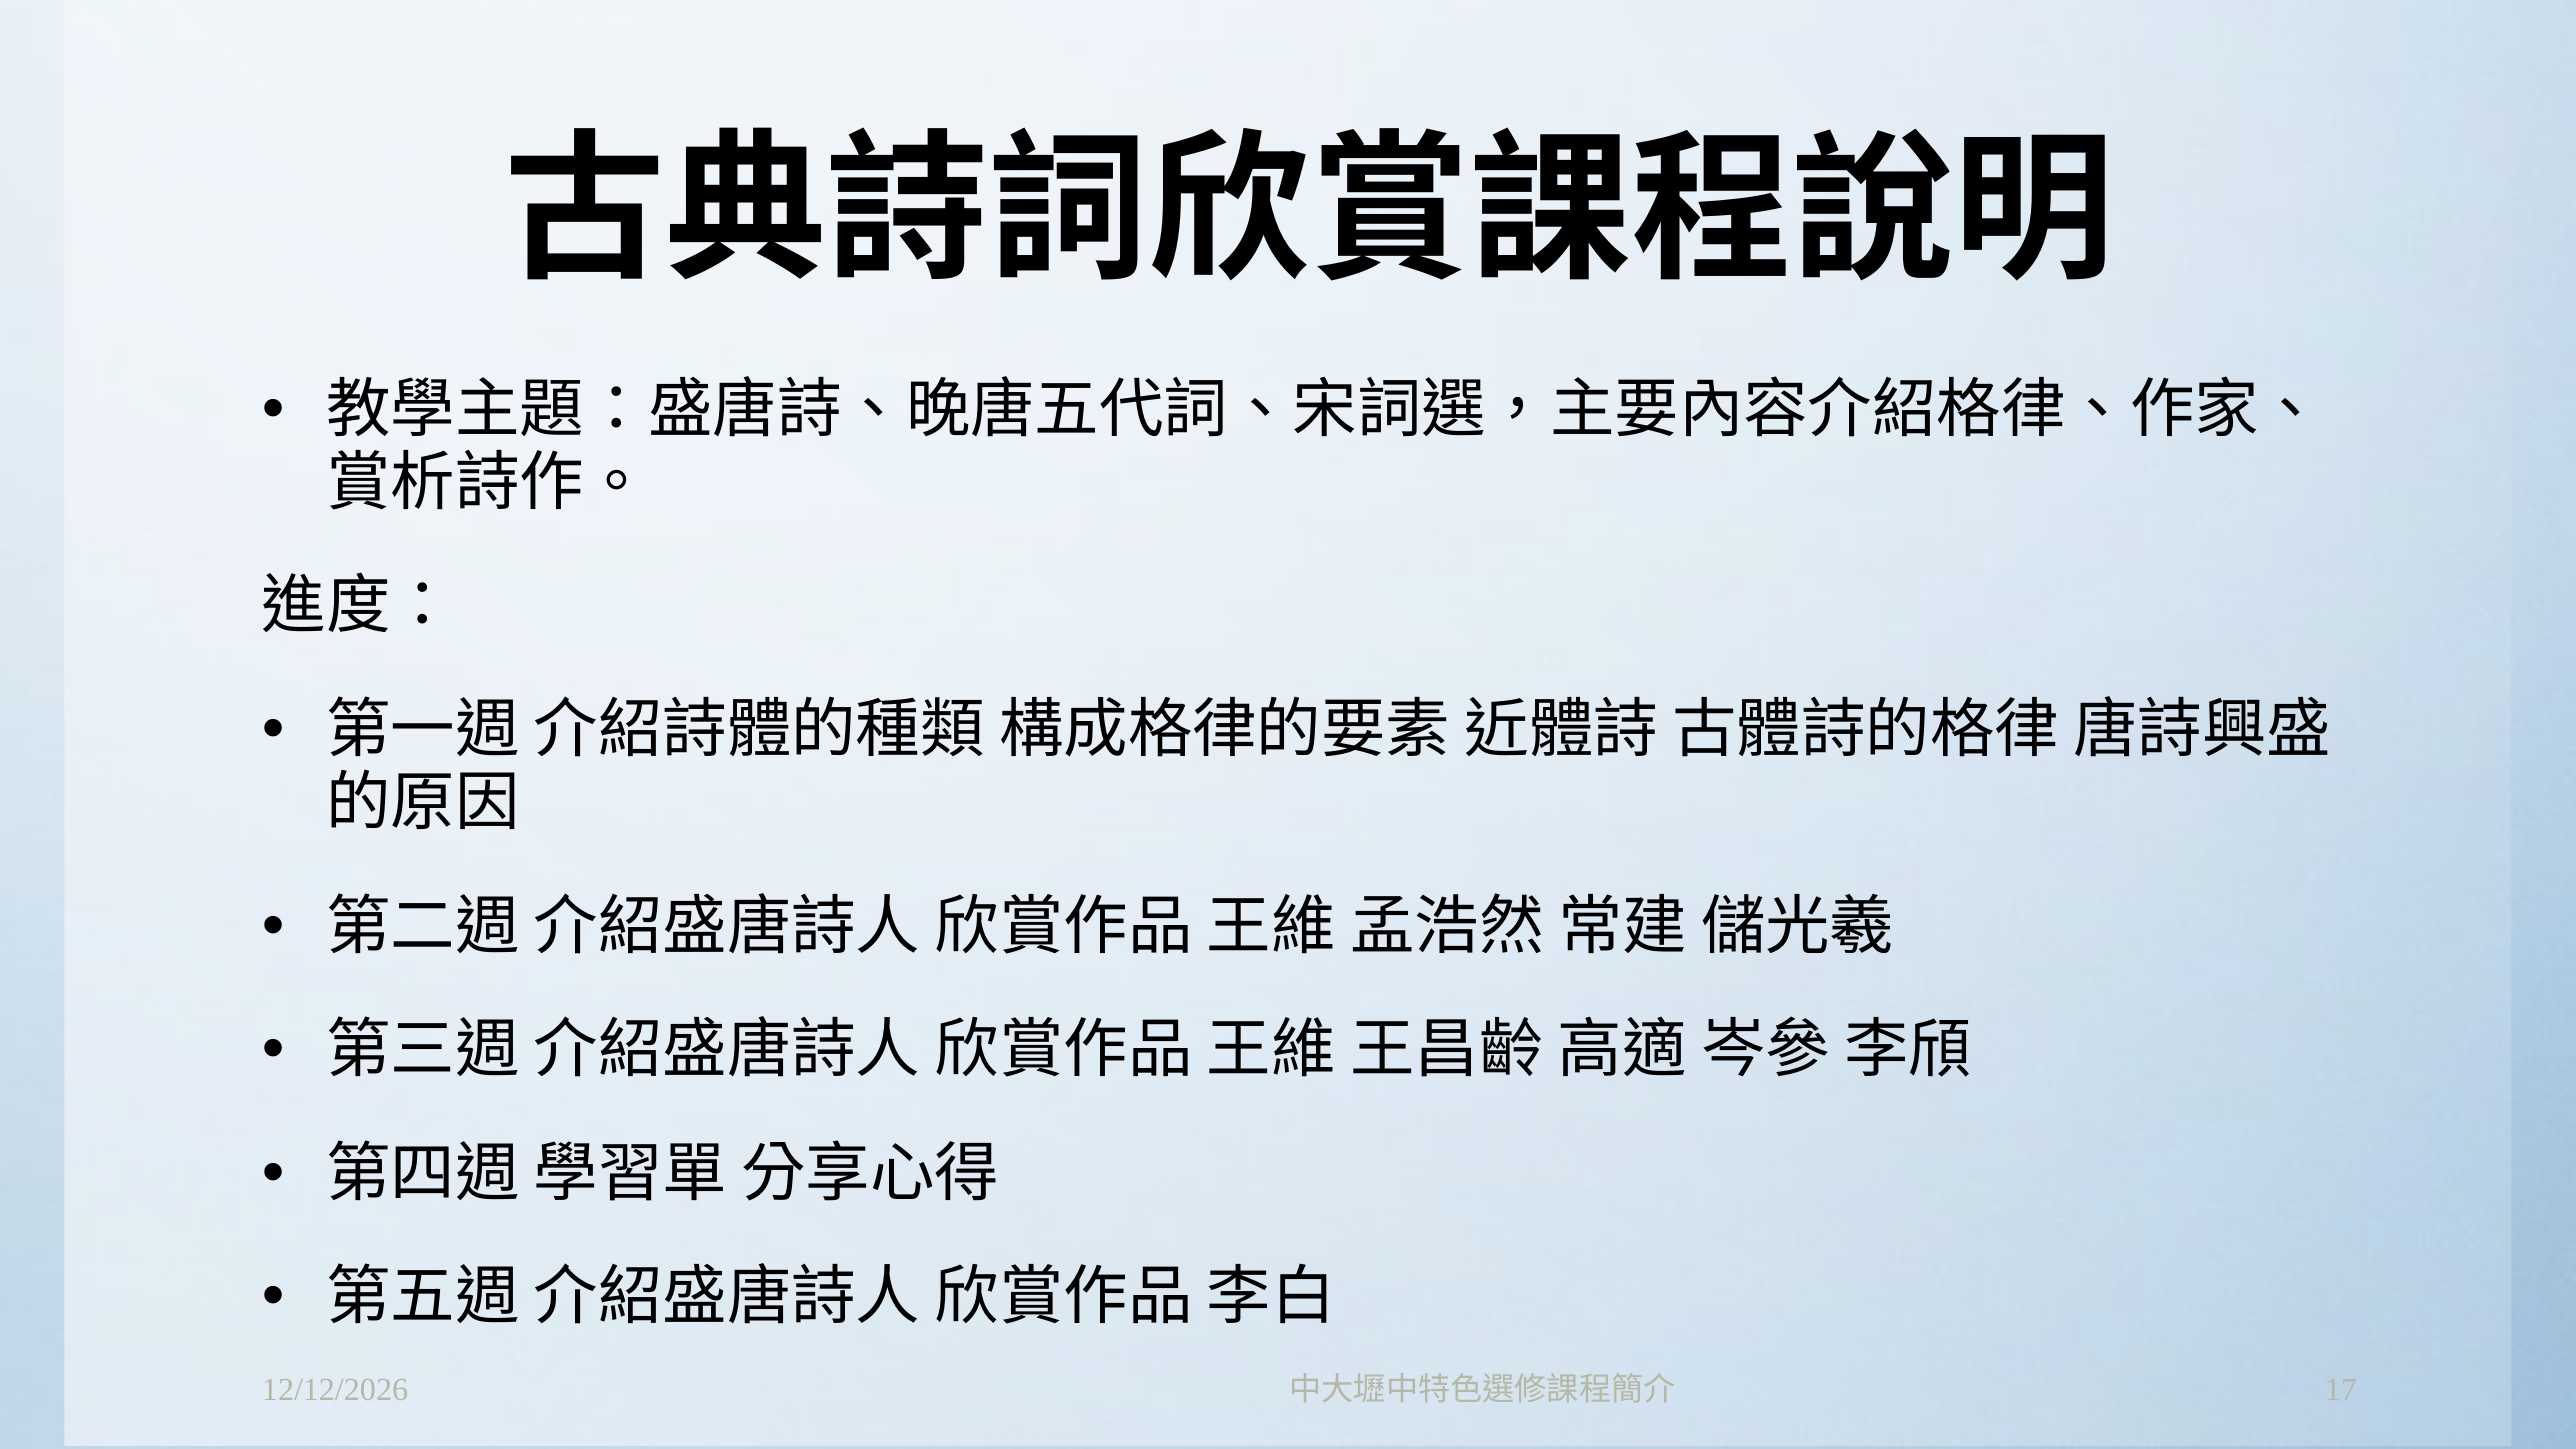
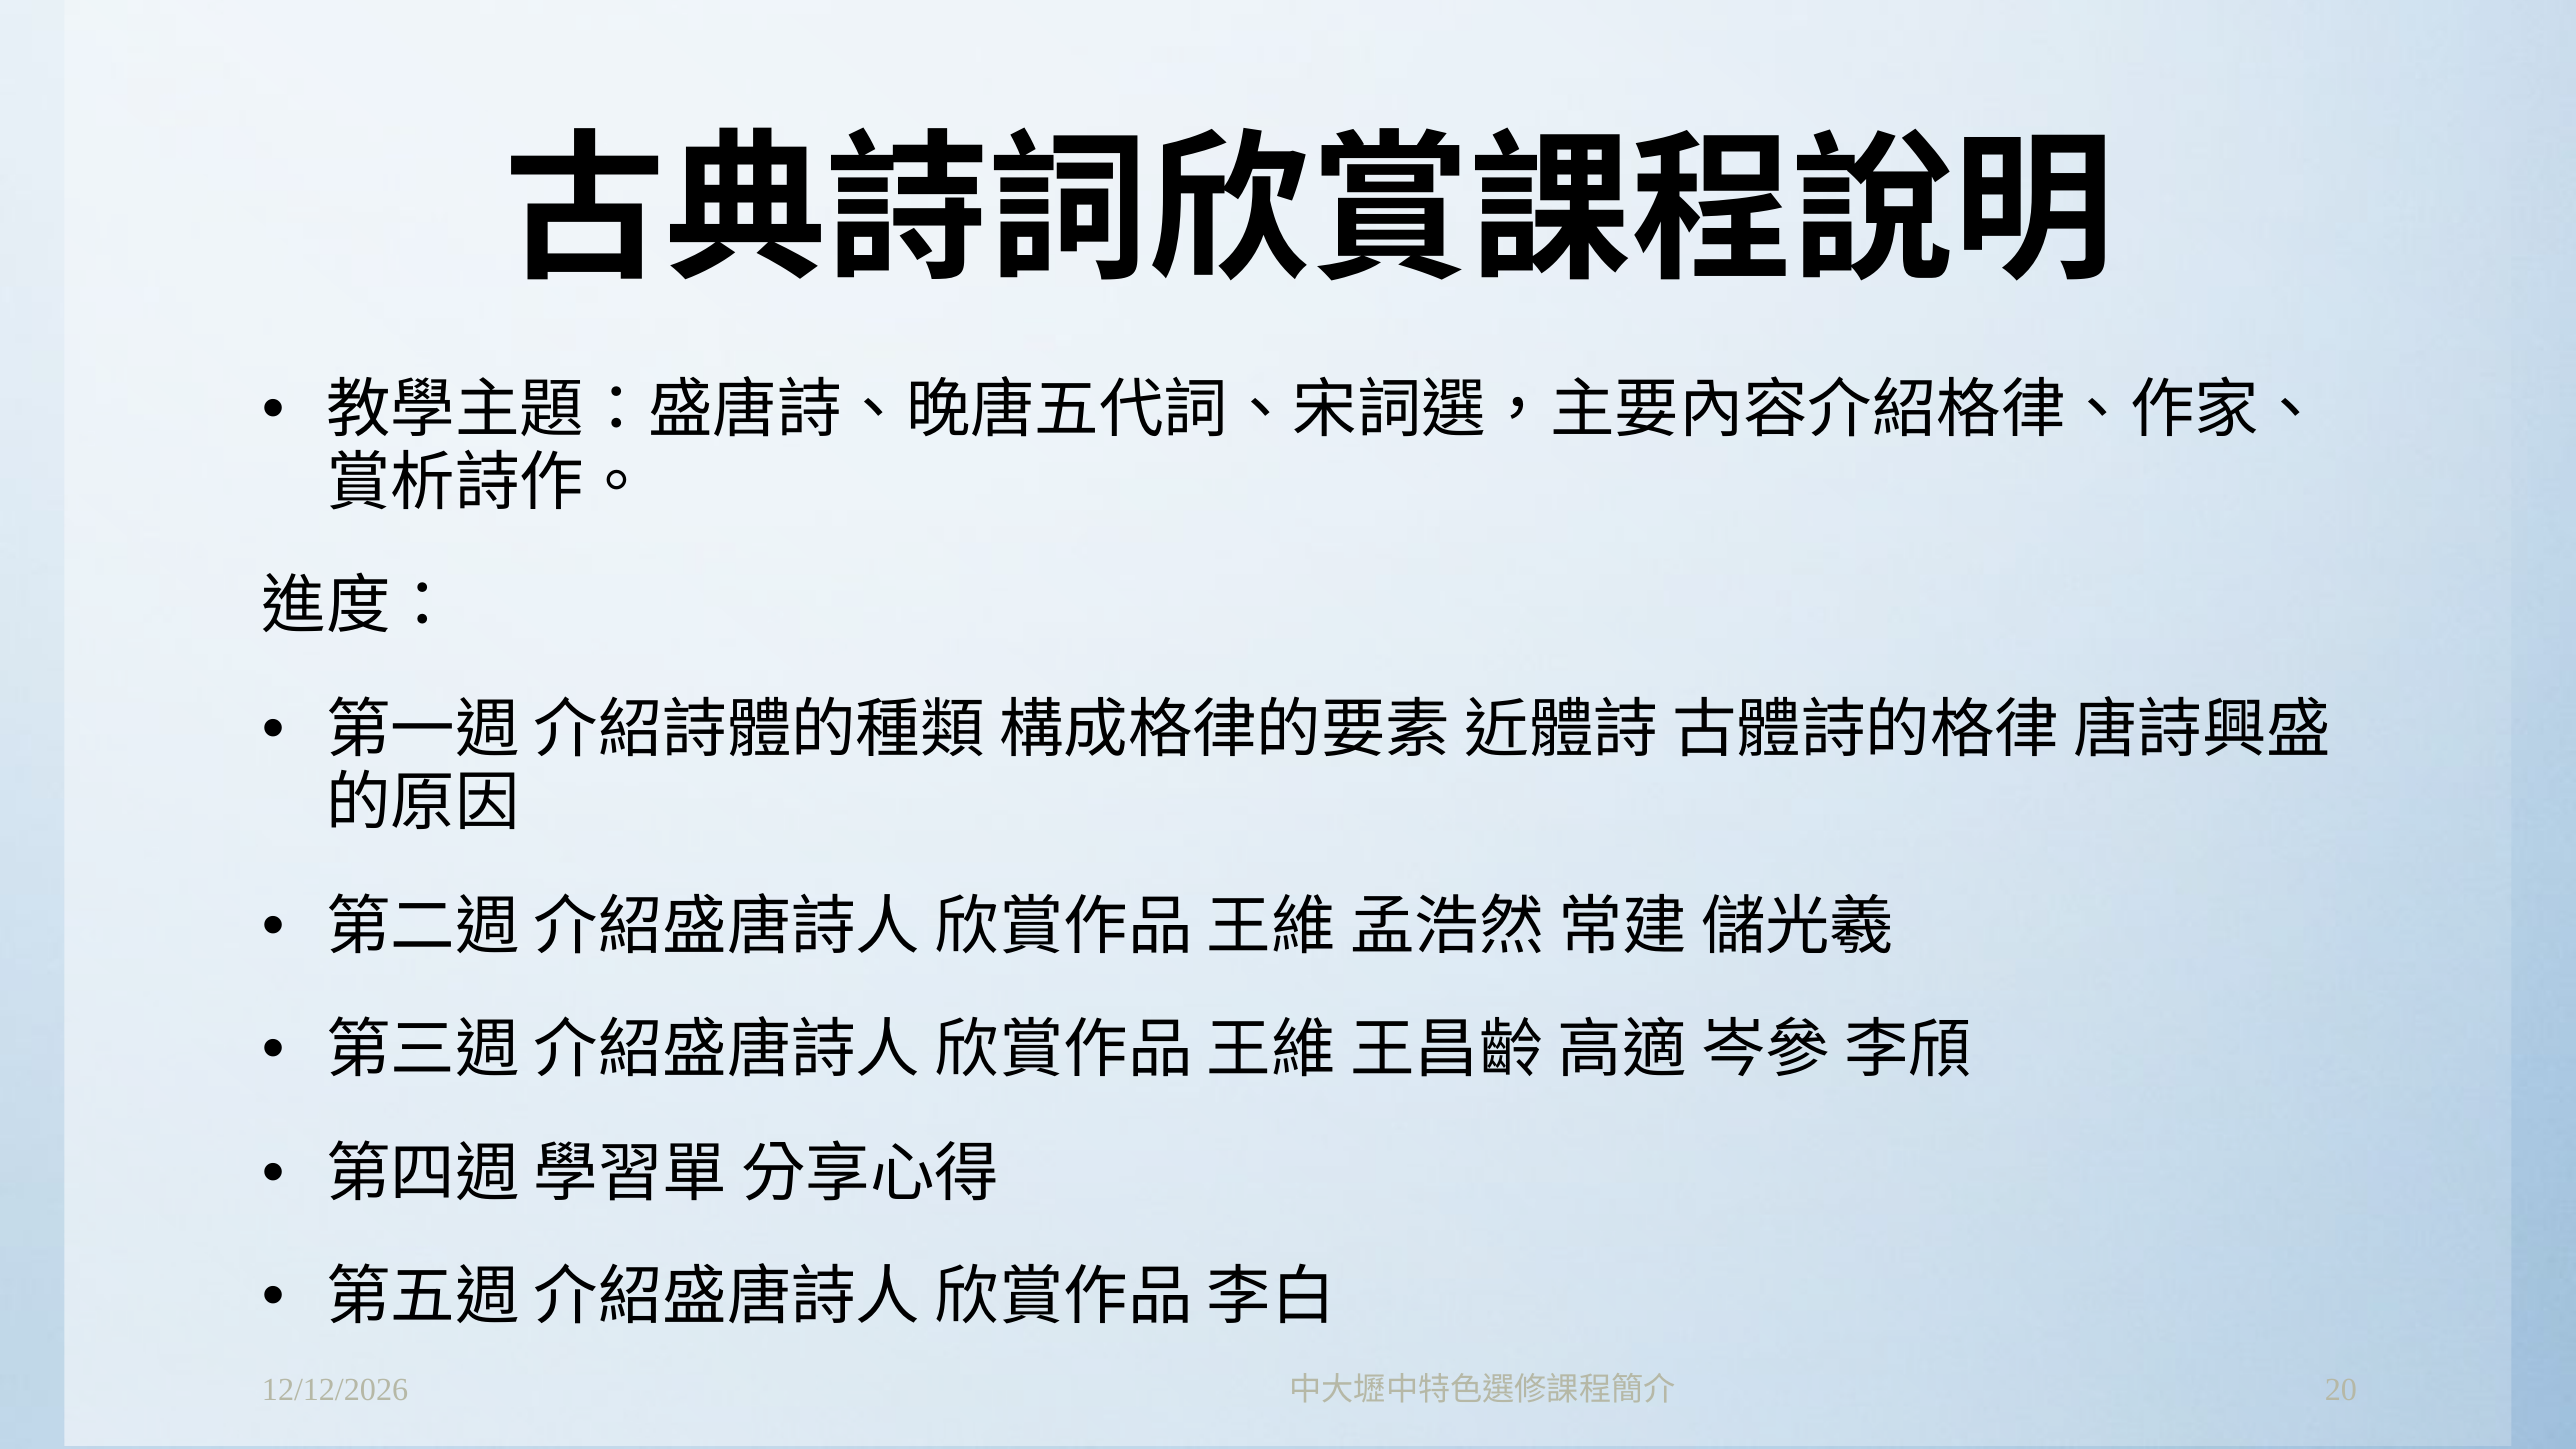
17: 17 -> 20
